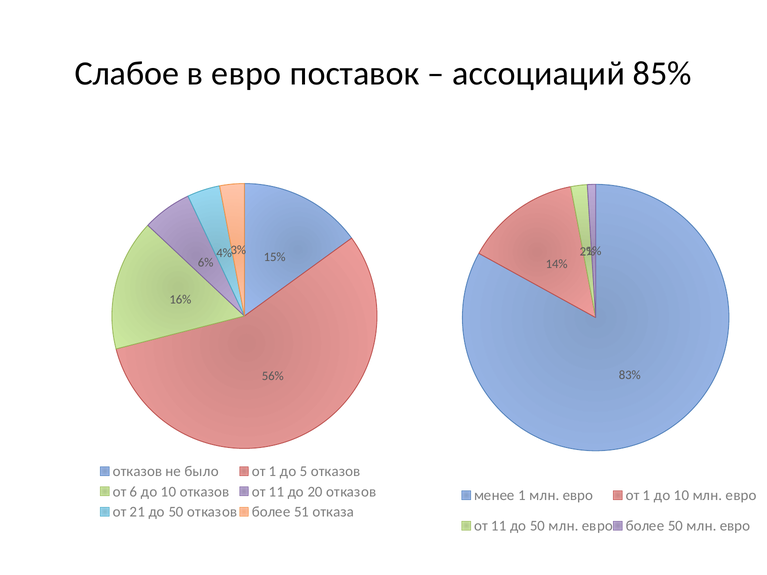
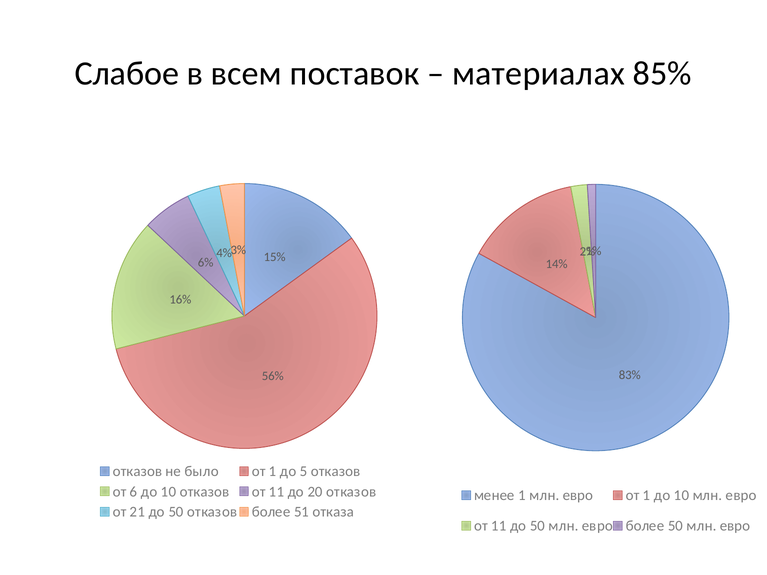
в евро: евро -> всем
ассоциаций: ассоциаций -> материалах
